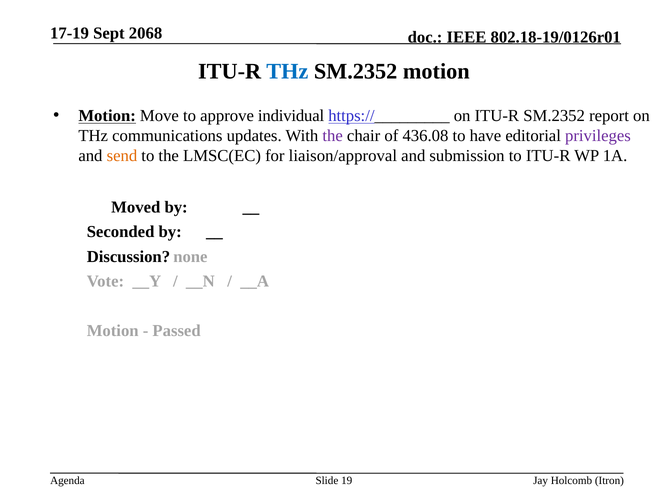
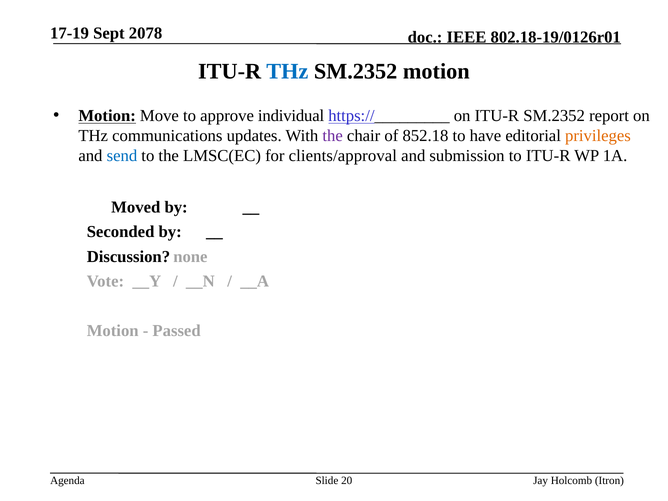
2068: 2068 -> 2078
436.08: 436.08 -> 852.18
privileges colour: purple -> orange
send colour: orange -> blue
liaison/approval: liaison/approval -> clients/approval
19: 19 -> 20
